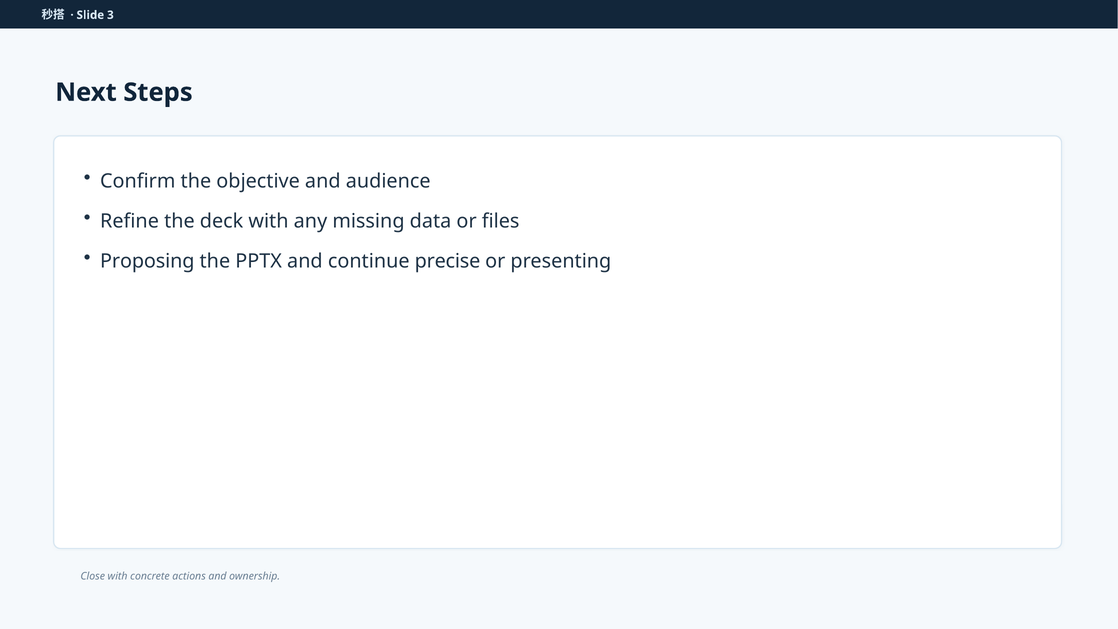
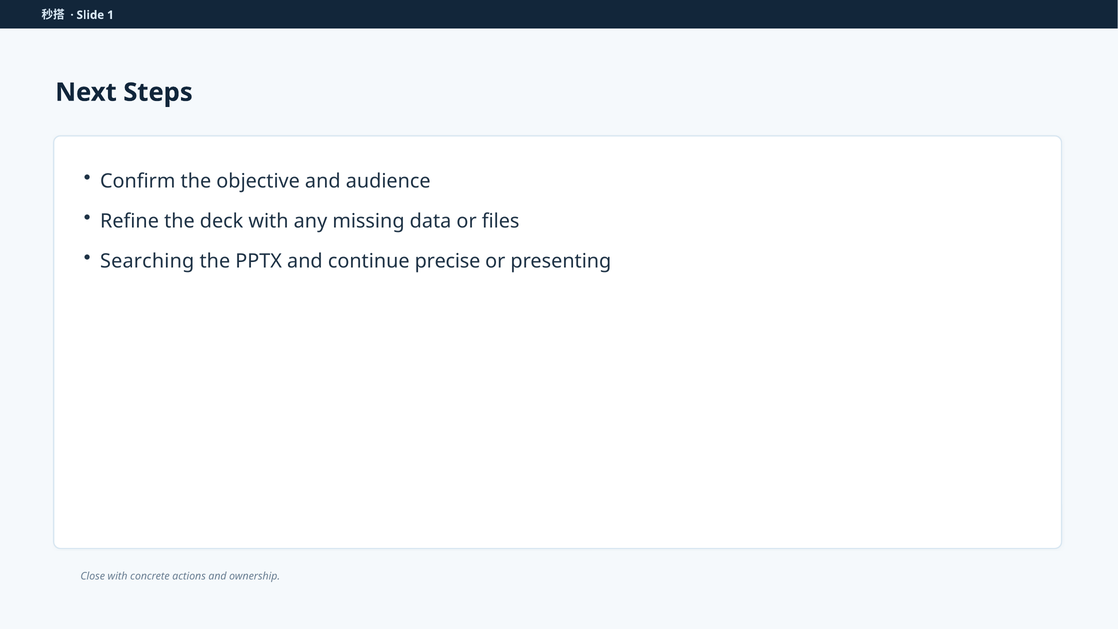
3: 3 -> 1
Proposing: Proposing -> Searching
